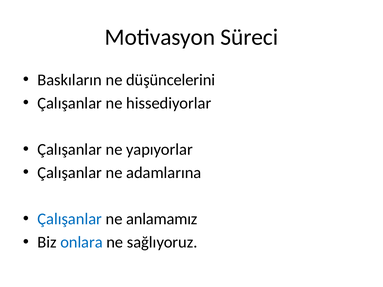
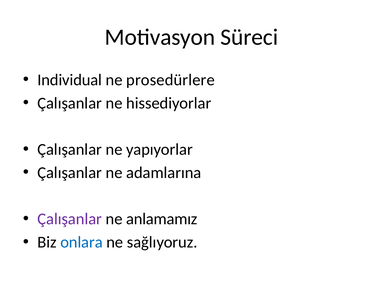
Baskıların: Baskıların -> Individual
düşüncelerini: düşüncelerini -> prosedürlere
Çalışanlar at (70, 219) colour: blue -> purple
